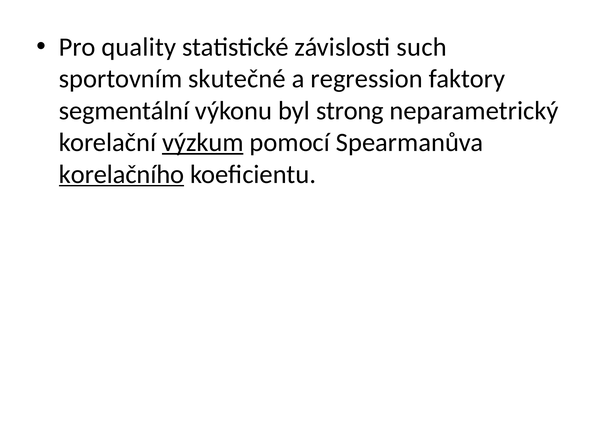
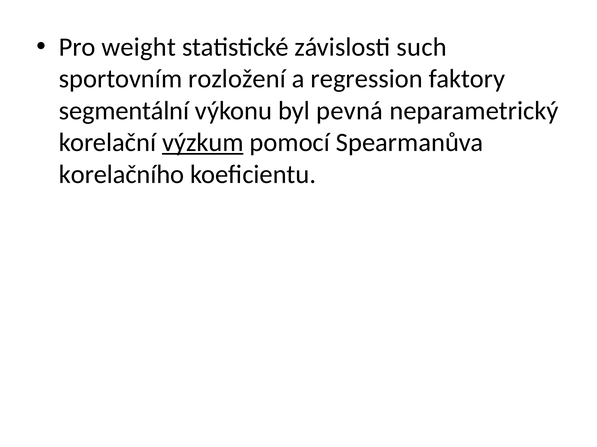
quality: quality -> weight
skutečné: skutečné -> rozložení
strong: strong -> pevná
korelačního underline: present -> none
